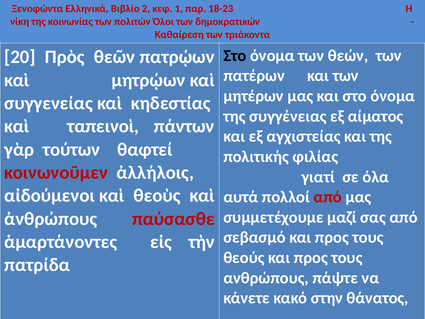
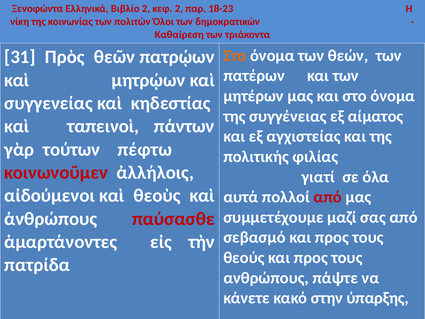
κεφ 1: 1 -> 2
Στο at (235, 56) colour: black -> orange
20: 20 -> 31
θαφτεί: θαφτεί -> πέφτω
θάνατος: θάνατος -> ύπαρξης
